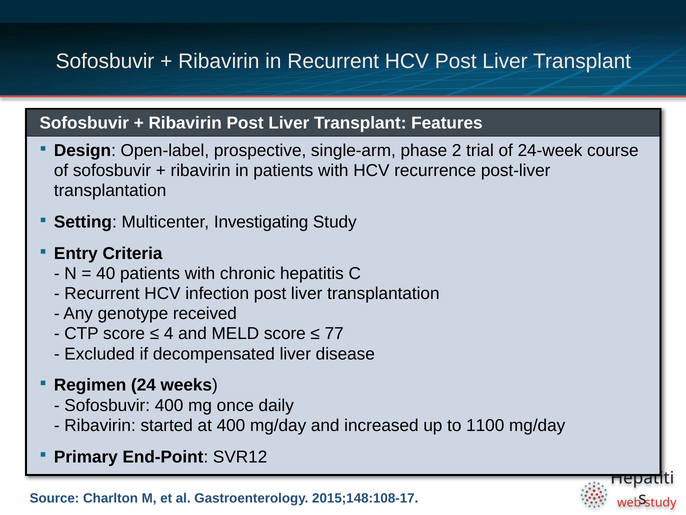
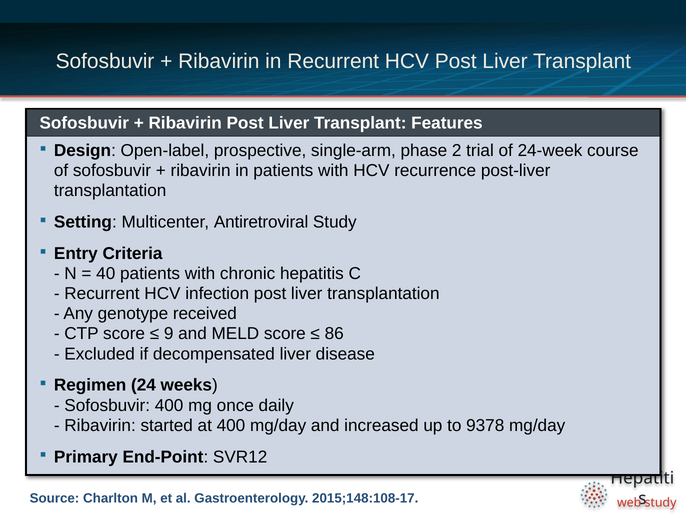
Investigating: Investigating -> Antiretroviral
4: 4 -> 9
77: 77 -> 86
1100: 1100 -> 9378
